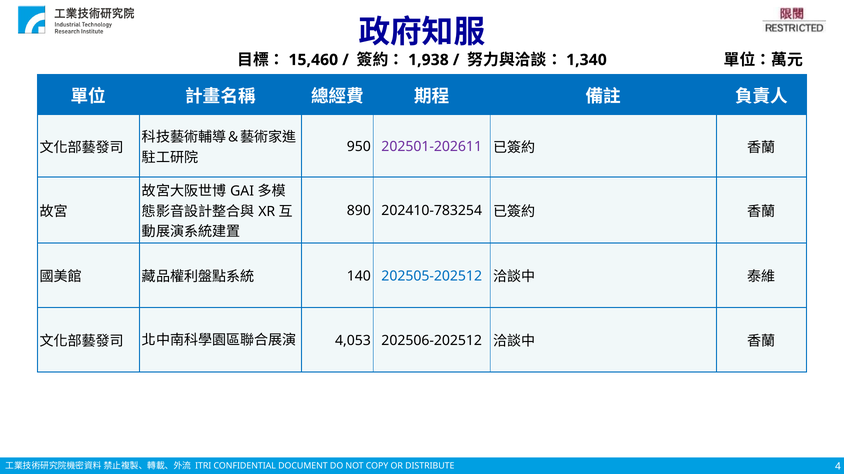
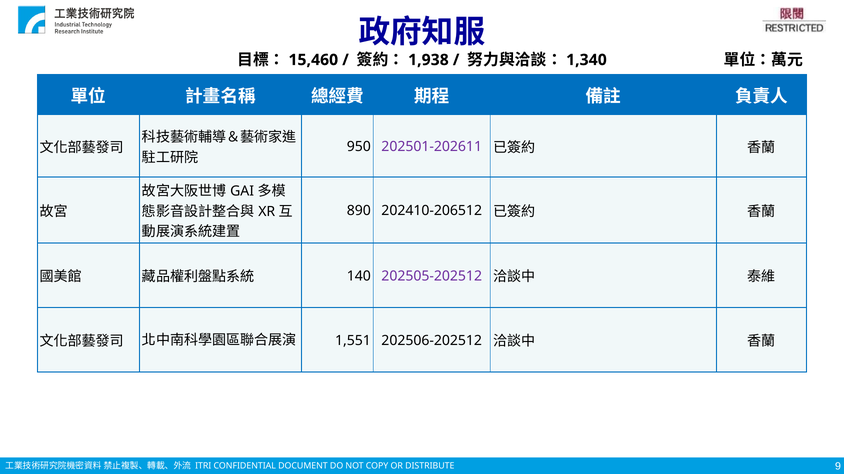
202410-783254: 202410-783254 -> 202410-206512
202505-202512 colour: blue -> purple
4,053: 4,053 -> 1,551
4: 4 -> 9
